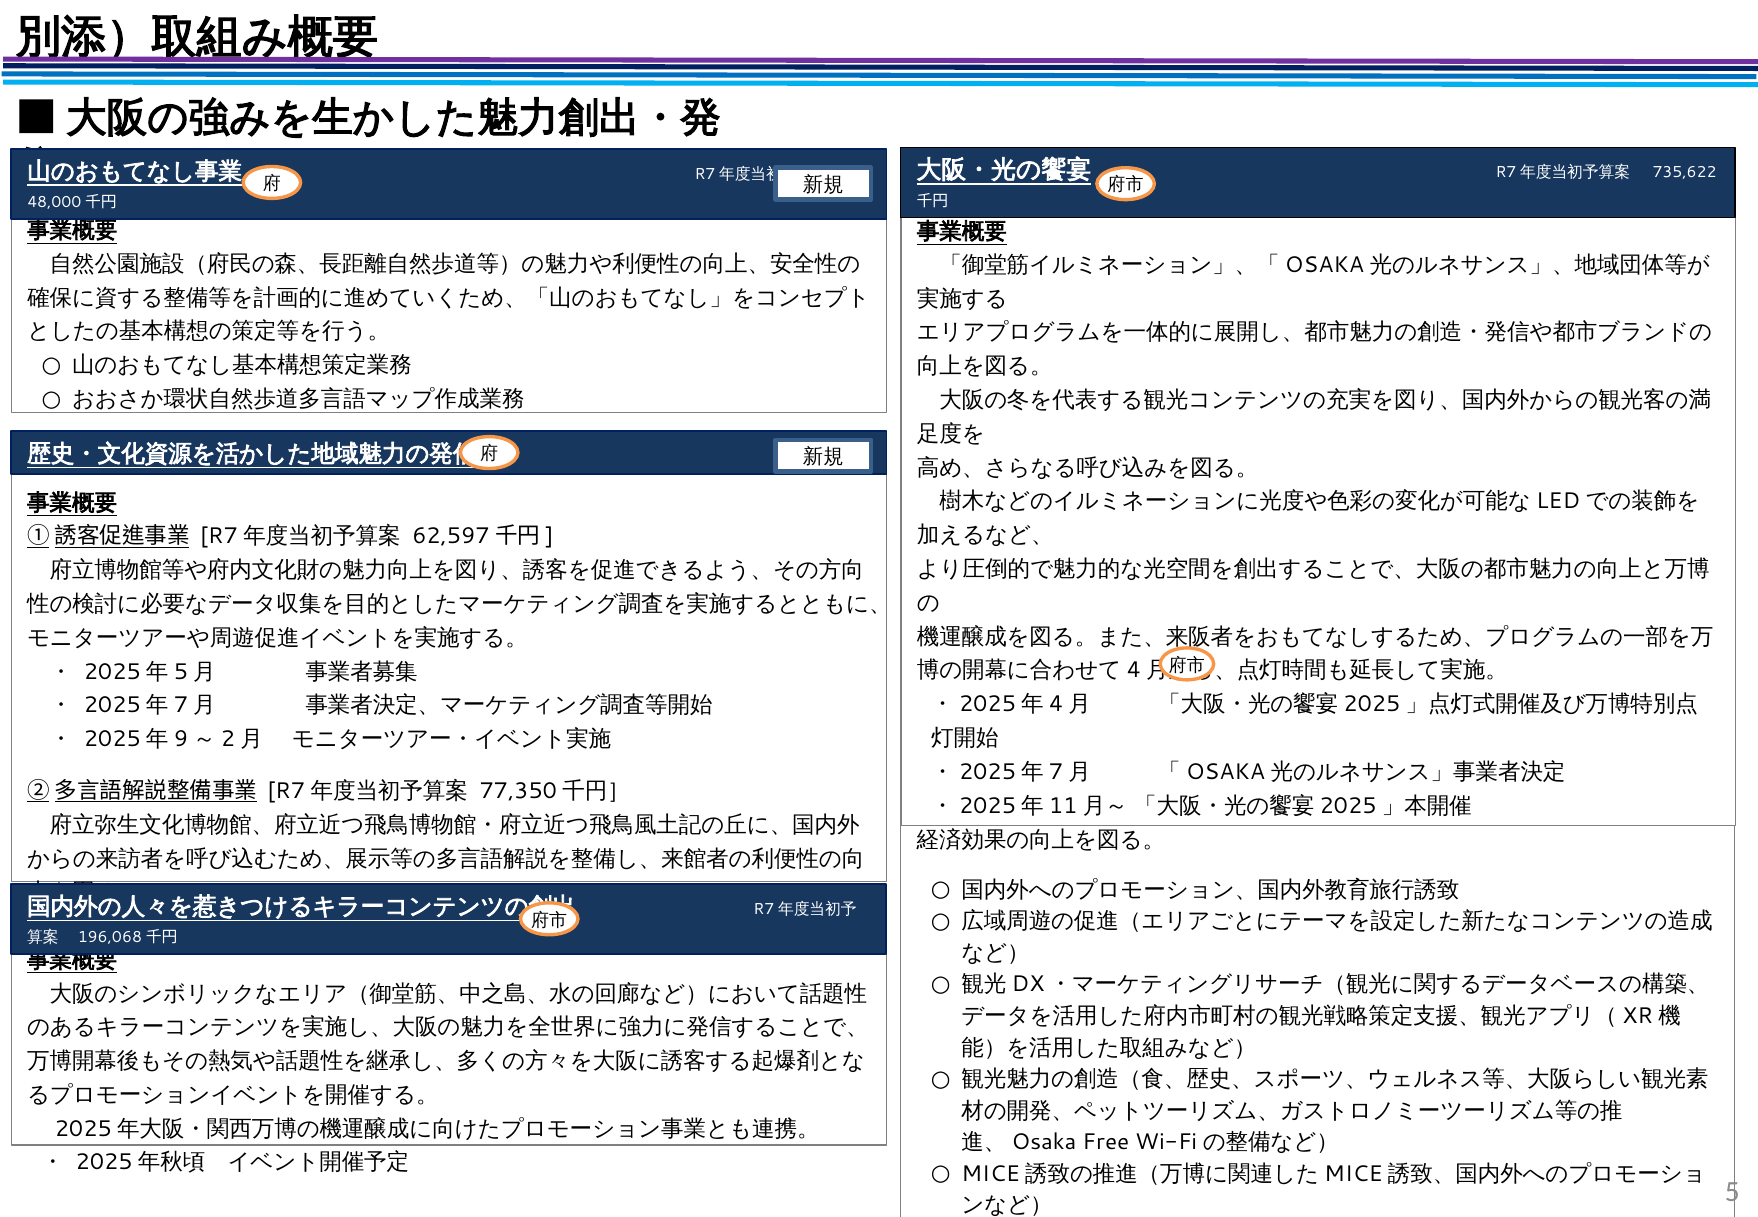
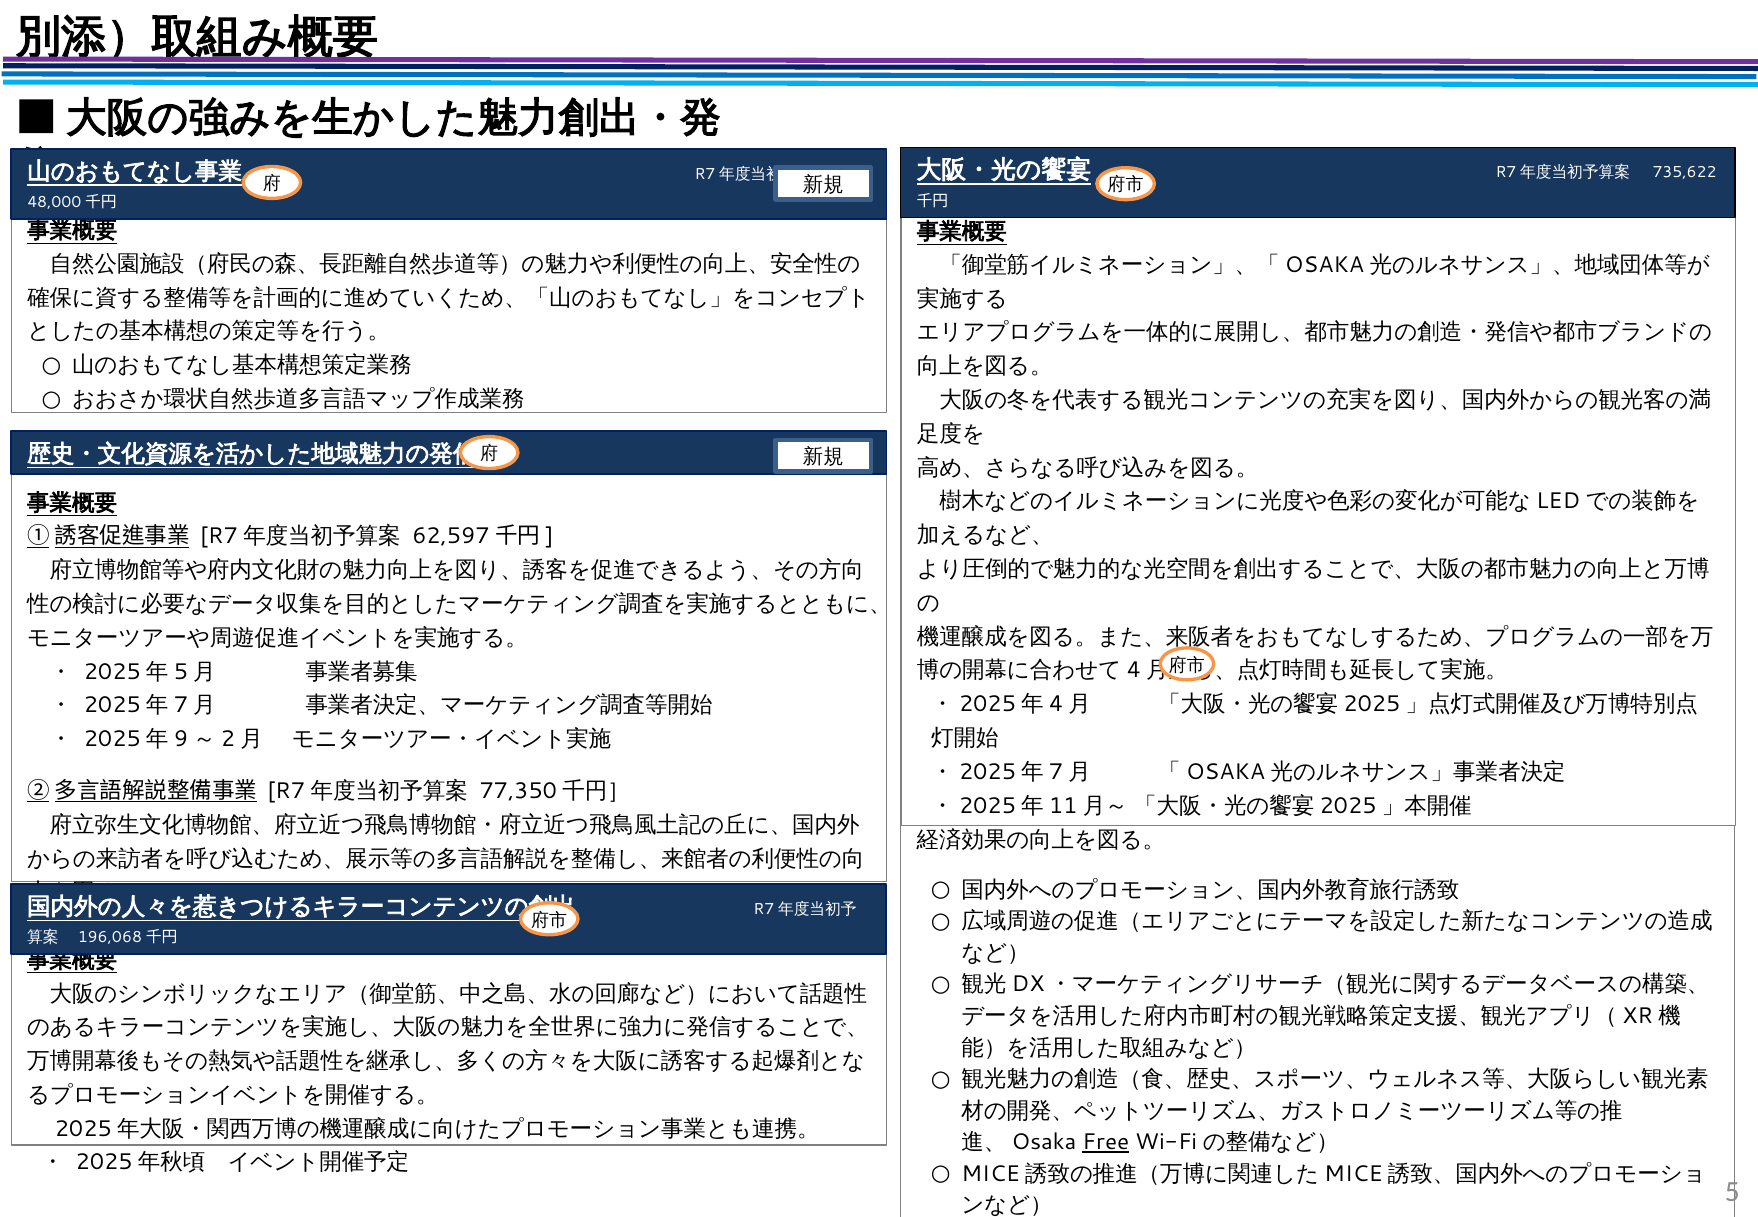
Free underline: none -> present
